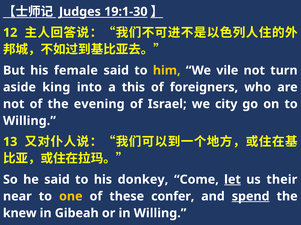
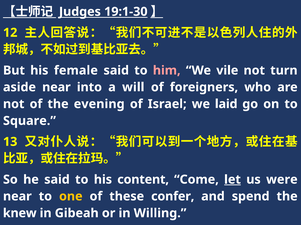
him colour: yellow -> pink
aside king: king -> near
this: this -> will
city: city -> laid
Willing at (29, 121): Willing -> Square
donkey: donkey -> content
their: their -> were
spend underline: present -> none
